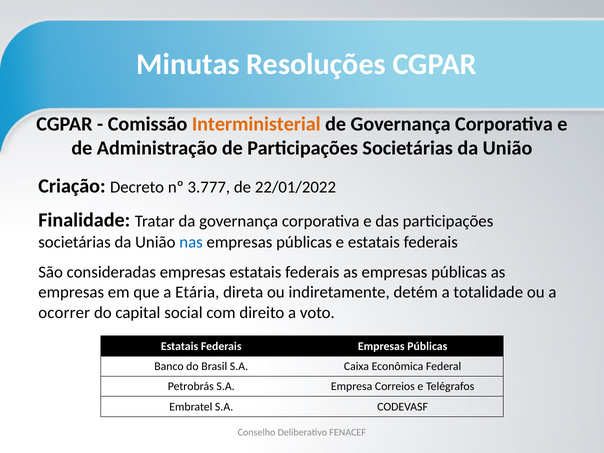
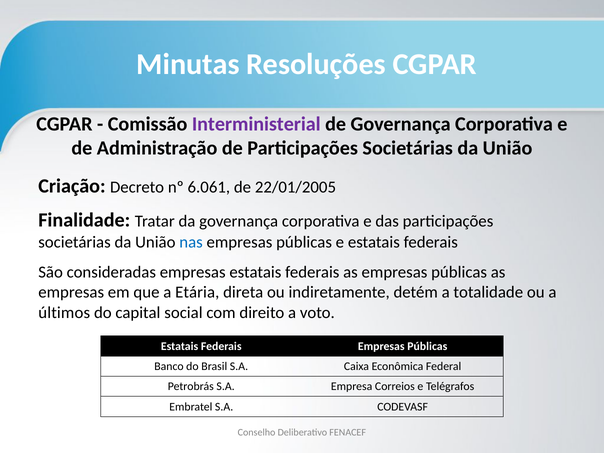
Interministerial colour: orange -> purple
3.777: 3.777 -> 6.061
22/01/2022: 22/01/2022 -> 22/01/2005
ocorrer: ocorrer -> últimos
